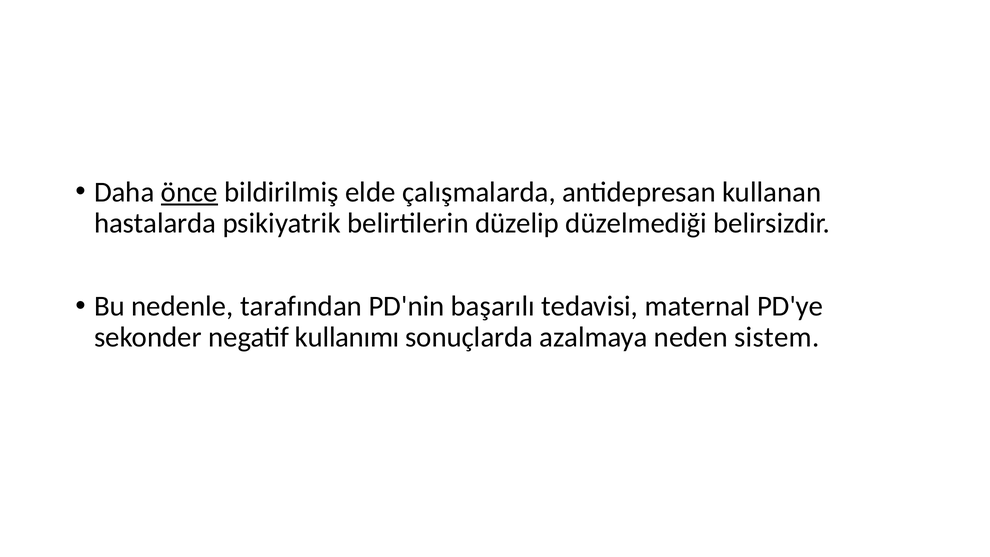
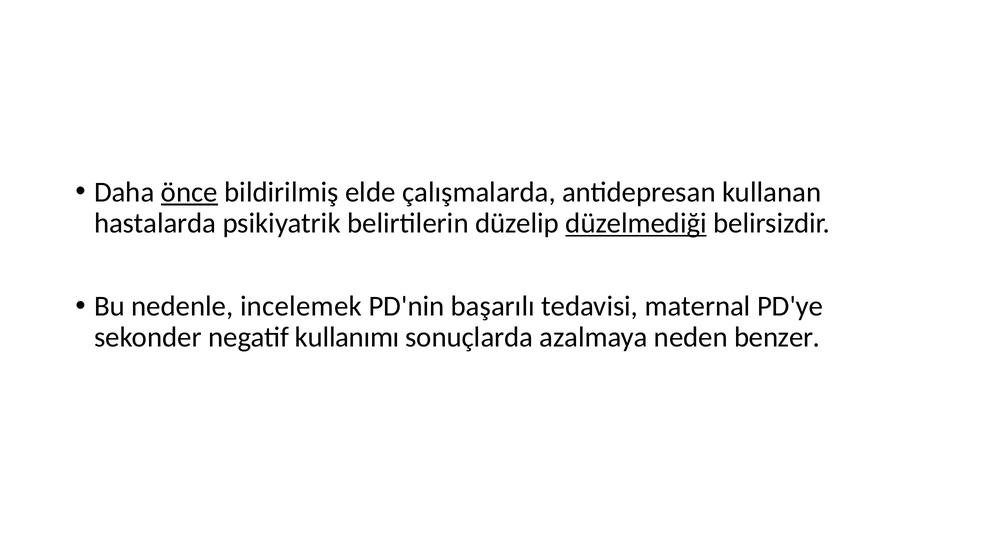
düzelmediği underline: none -> present
tarafından: tarafından -> incelemek
sistem: sistem -> benzer
